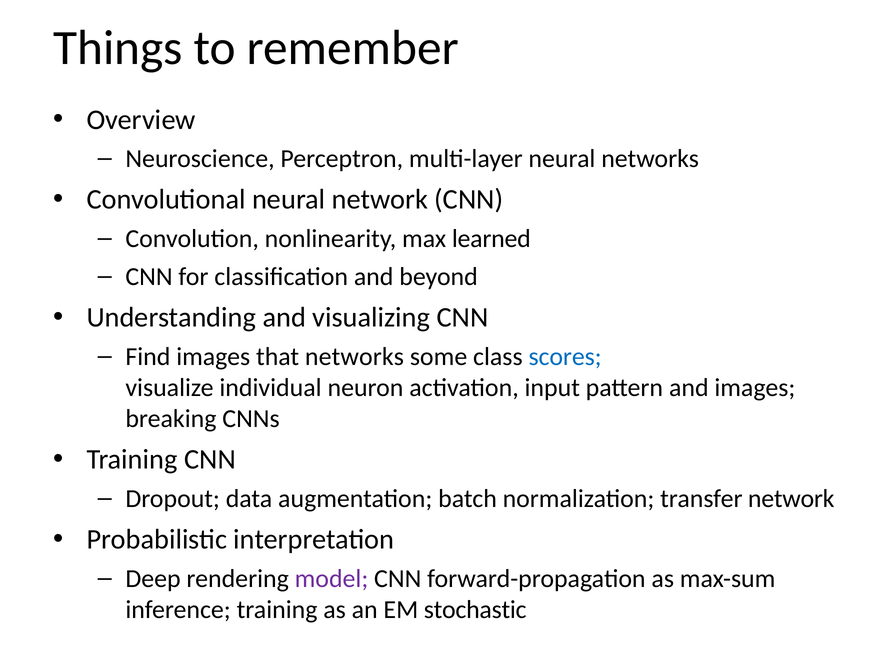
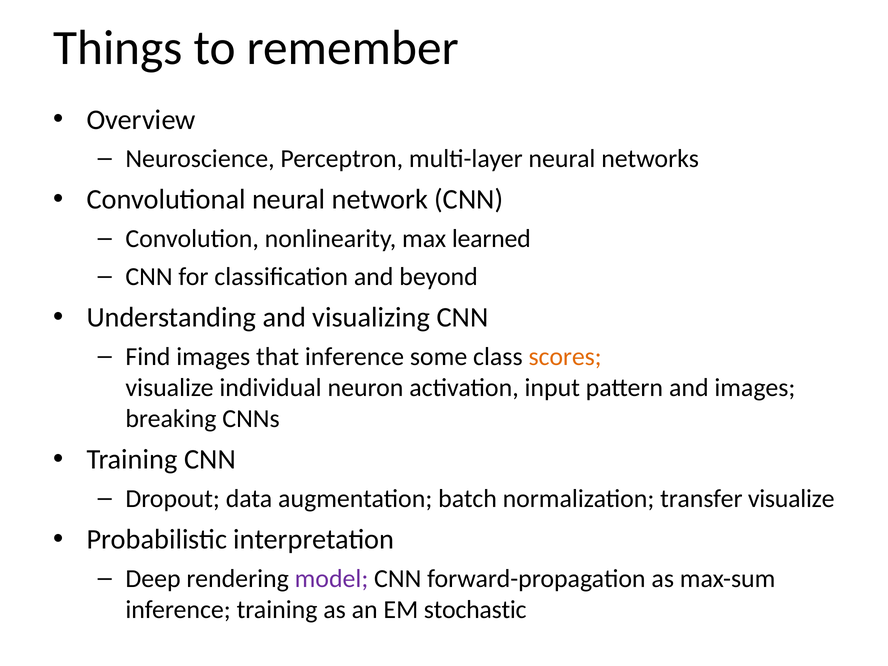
that networks: networks -> inference
scores colour: blue -> orange
transfer network: network -> visualize
